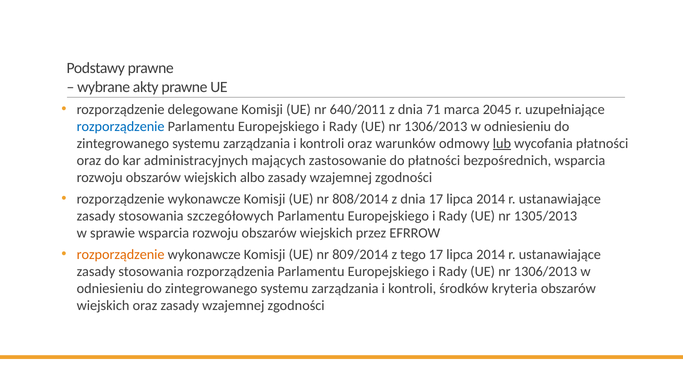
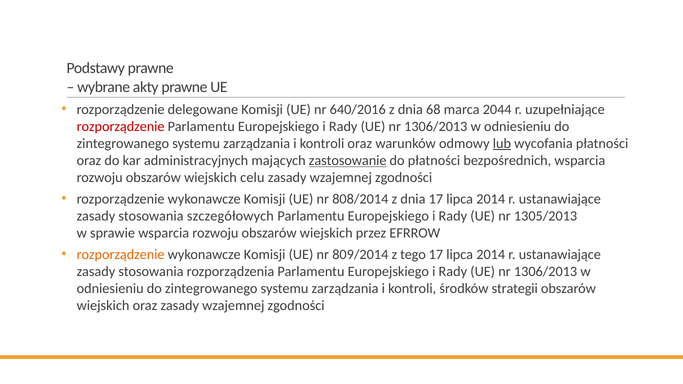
640/2011: 640/2011 -> 640/2016
71: 71 -> 68
2045: 2045 -> 2044
rozporządzenie at (121, 127) colour: blue -> red
zastosowanie underline: none -> present
albo: albo -> celu
kryteria: kryteria -> strategii
